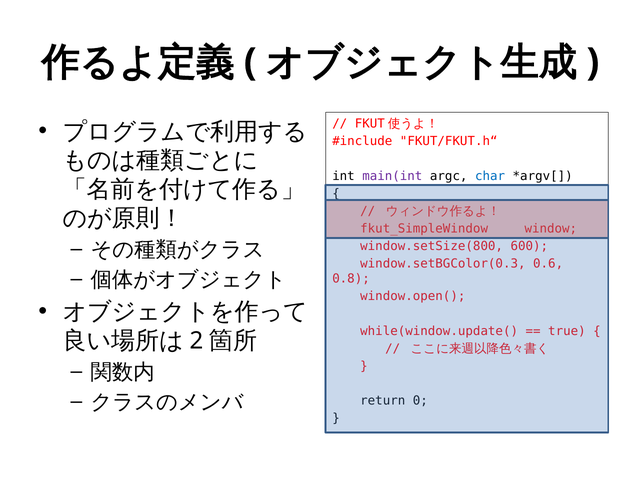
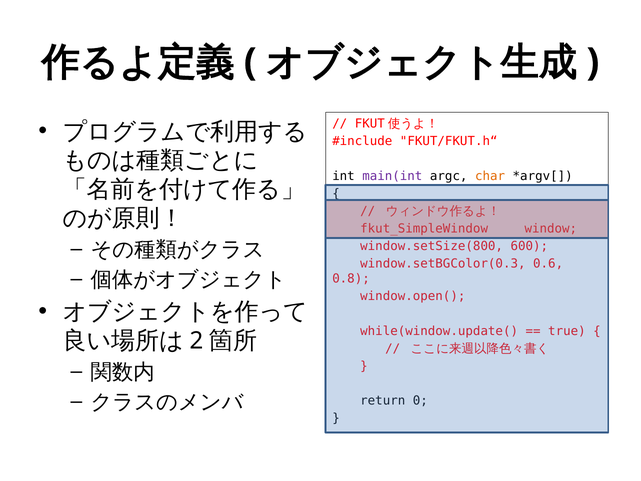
char colour: blue -> orange
